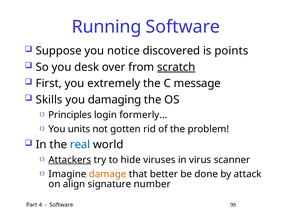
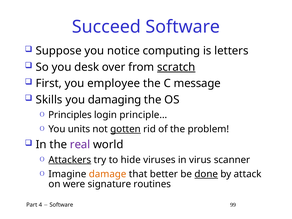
Running: Running -> Succeed
discovered: discovered -> computing
points: points -> letters
extremely: extremely -> employee
formerly…: formerly… -> principle…
gotten underline: none -> present
real colour: blue -> purple
done underline: none -> present
align: align -> were
number: number -> routines
